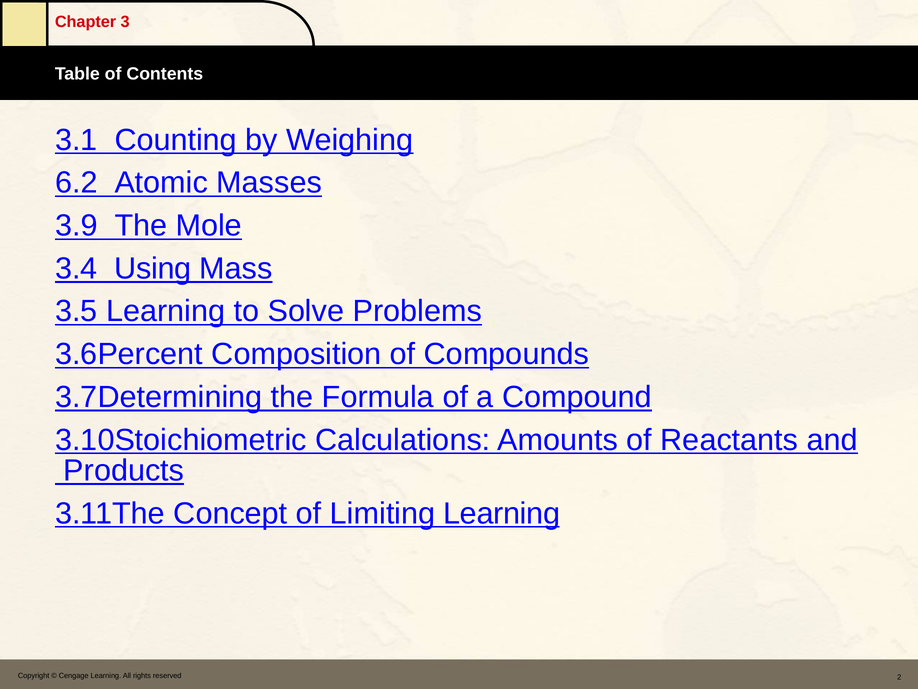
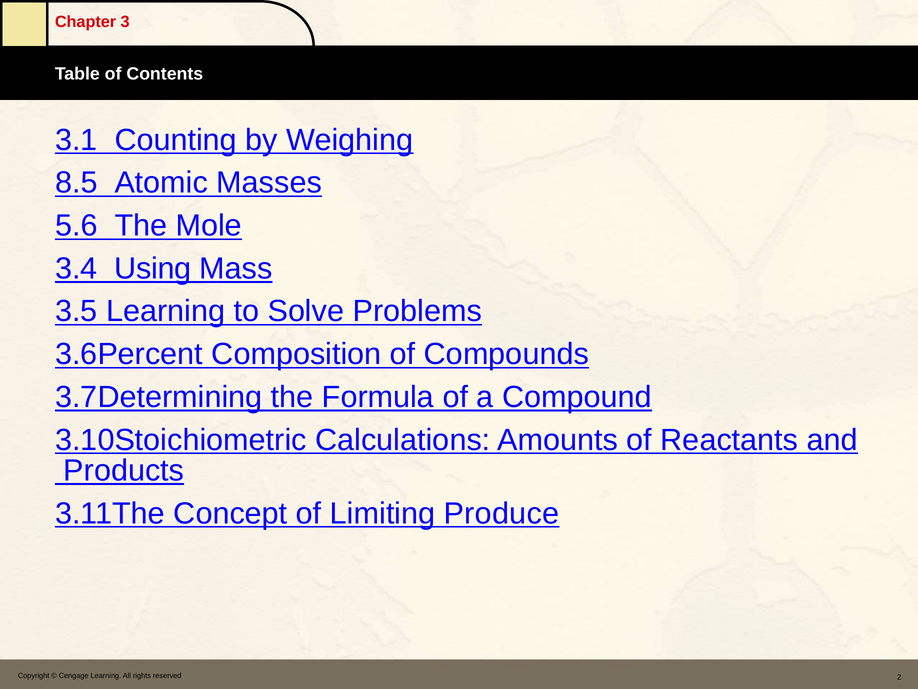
6.2: 6.2 -> 8.5
3.9: 3.9 -> 5.6
Limiting Learning: Learning -> Produce
